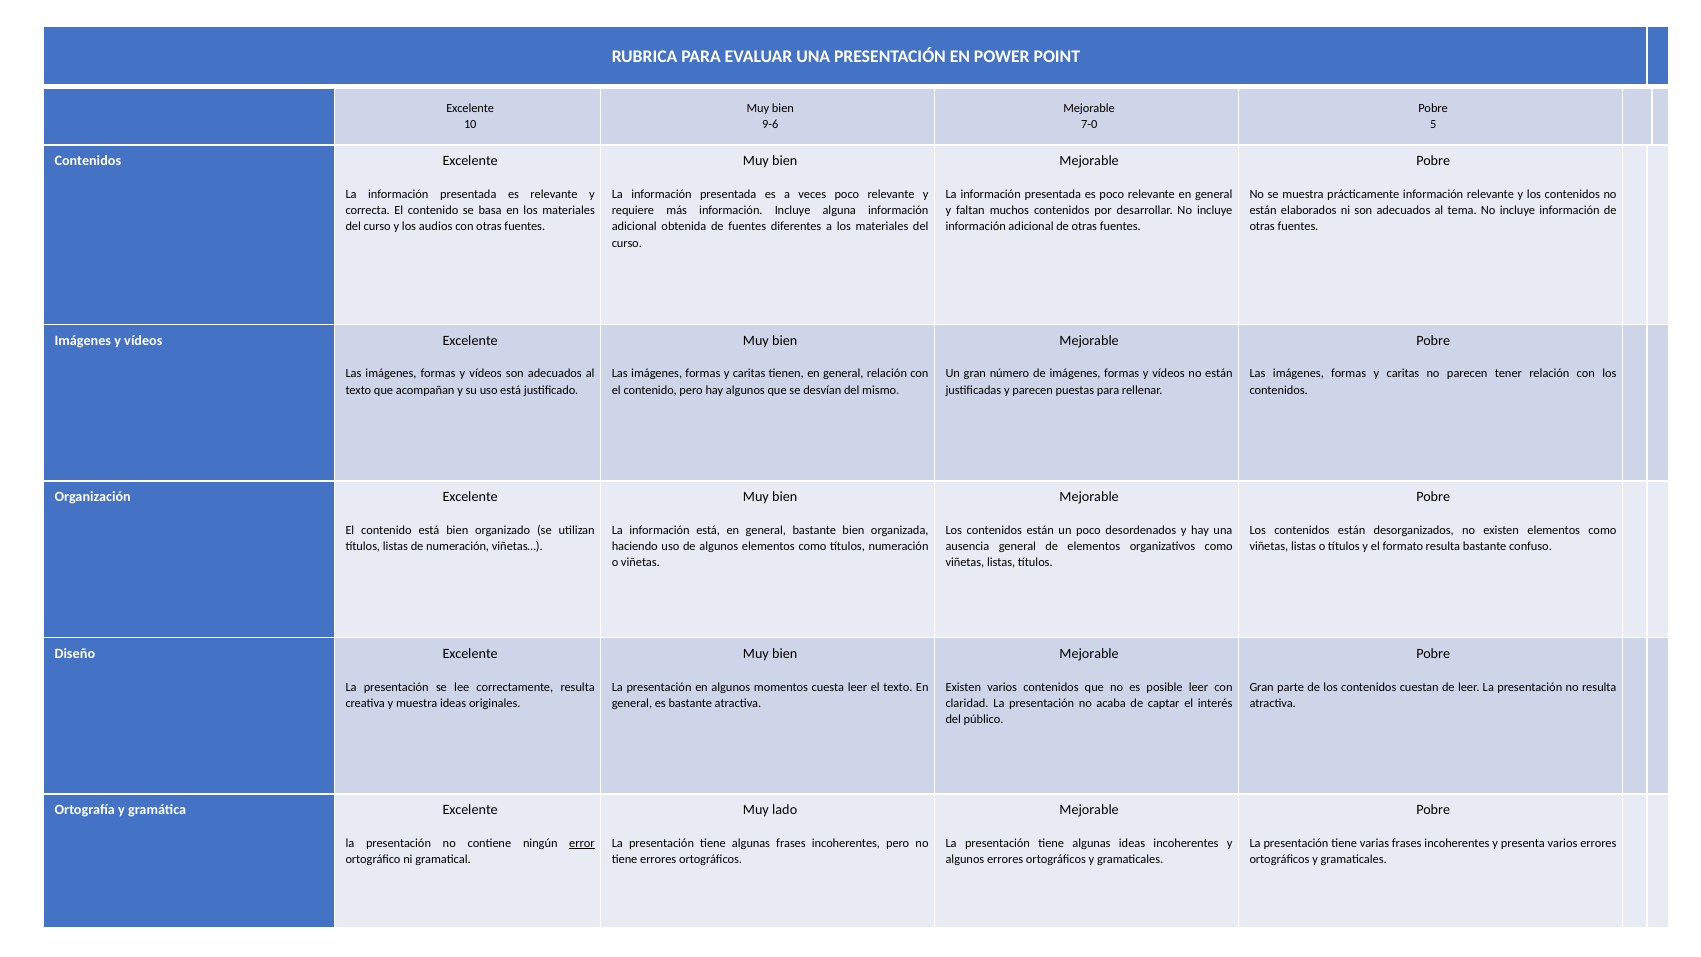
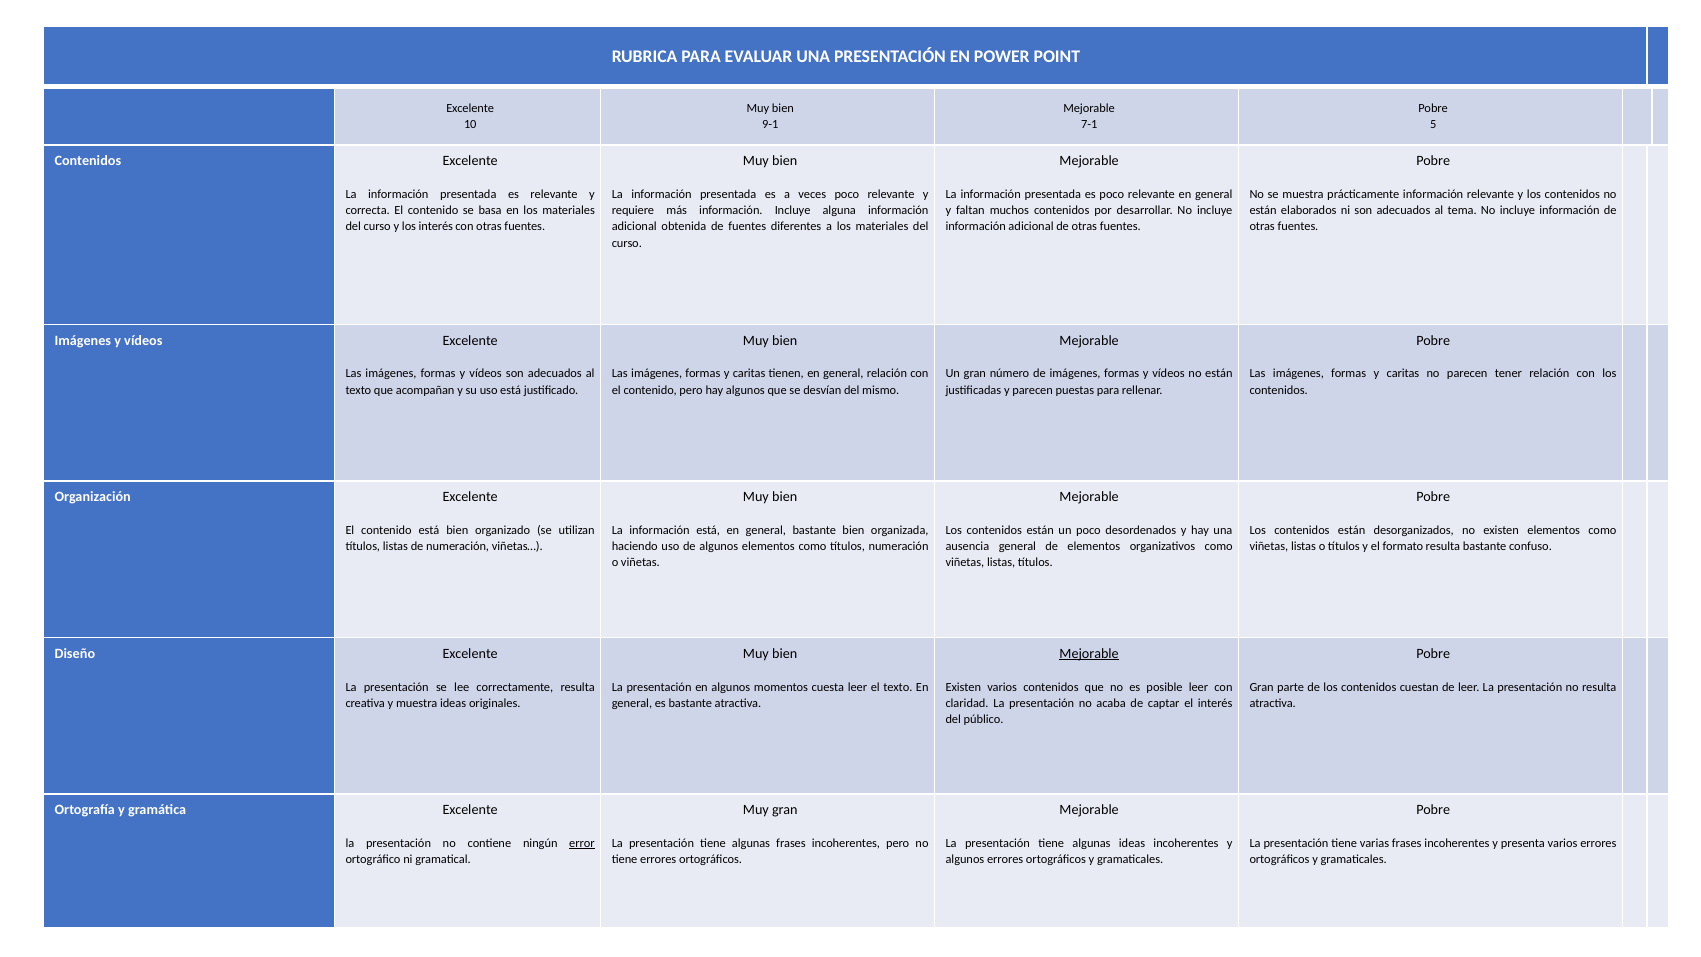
9-6: 9-6 -> 9-1
7-0: 7-0 -> 7-1
los audios: audios -> interés
Mejorable at (1089, 653) underline: none -> present
Muy lado: lado -> gran
